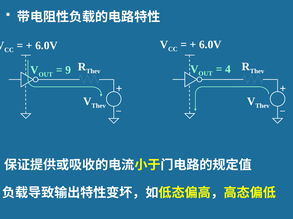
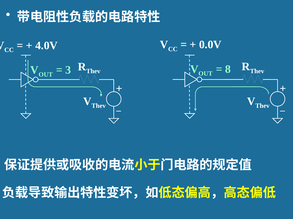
6.0V at (210, 45): 6.0V -> 0.0V
6.0V at (46, 46): 6.0V -> 4.0V
4: 4 -> 8
9: 9 -> 3
